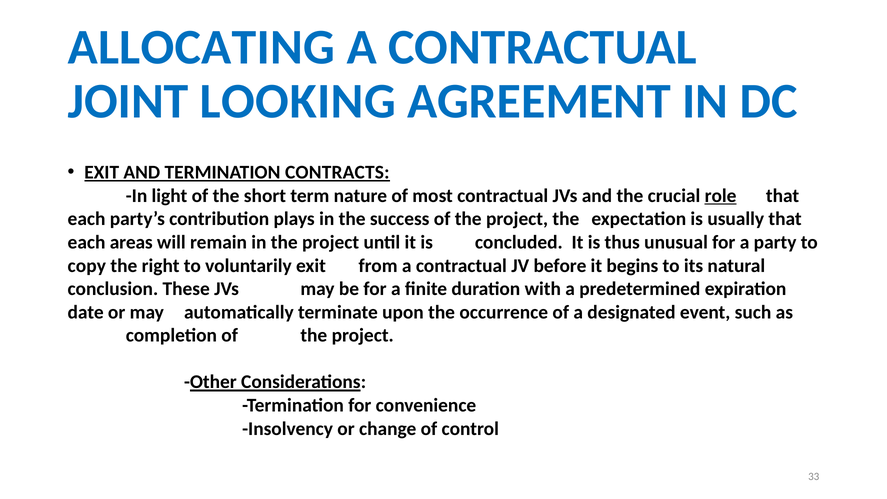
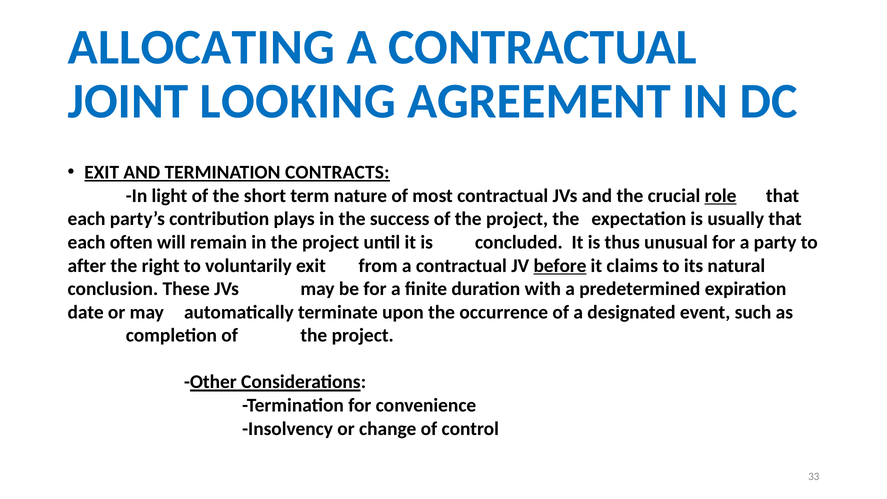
areas: areas -> often
copy: copy -> after
before underline: none -> present
begins: begins -> claims
